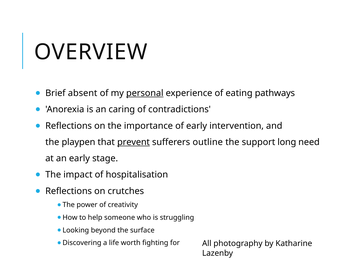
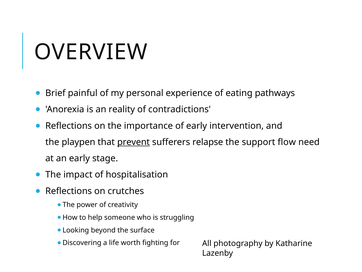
absent: absent -> painful
personal underline: present -> none
caring: caring -> reality
outline: outline -> relapse
long: long -> flow
